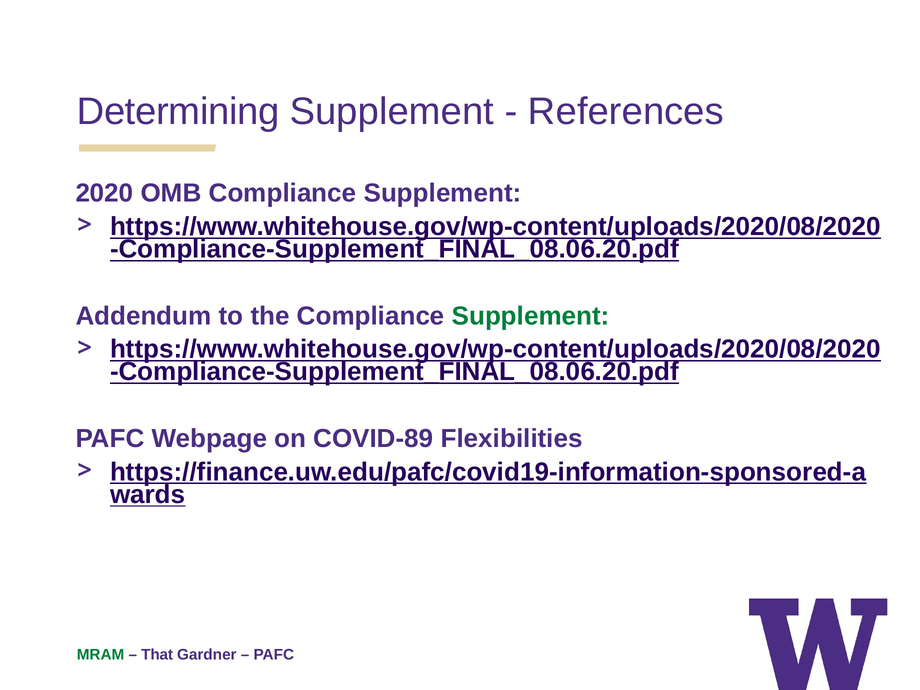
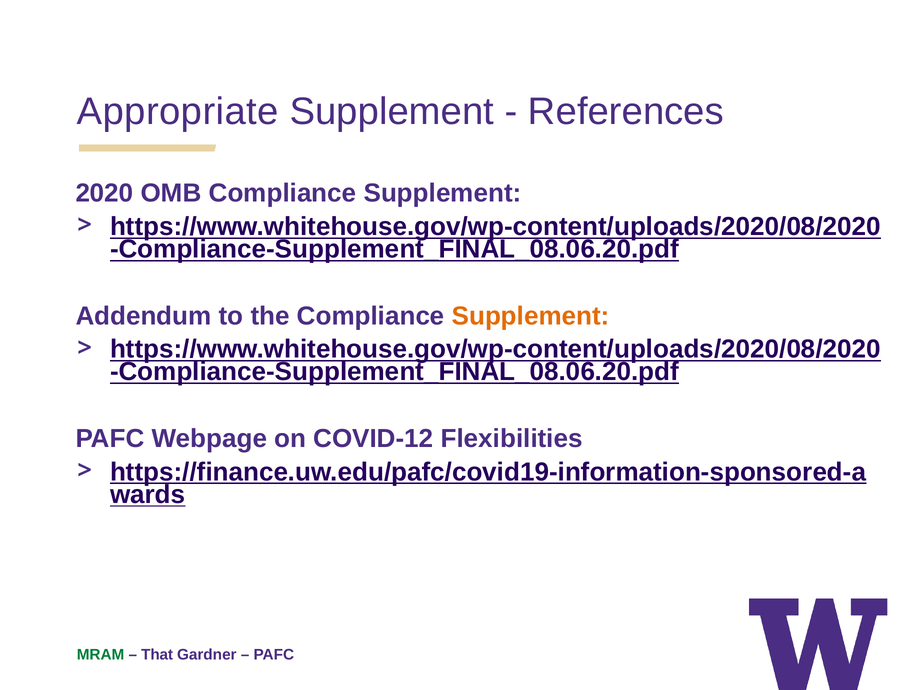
Determining: Determining -> Appropriate
Supplement at (531, 316) colour: green -> orange
COVID-89: COVID-89 -> COVID-12
